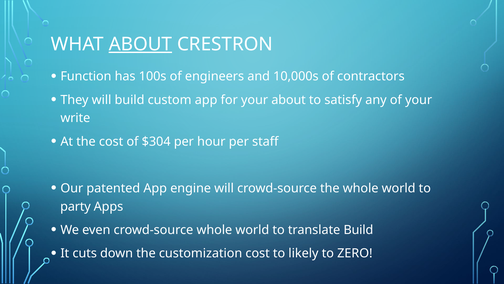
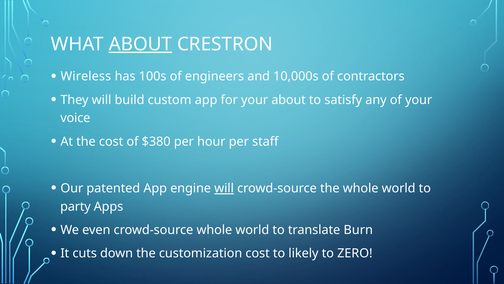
Function: Function -> Wireless
write: write -> voice
$304: $304 -> $380
will at (224, 188) underline: none -> present
translate Build: Build -> Burn
